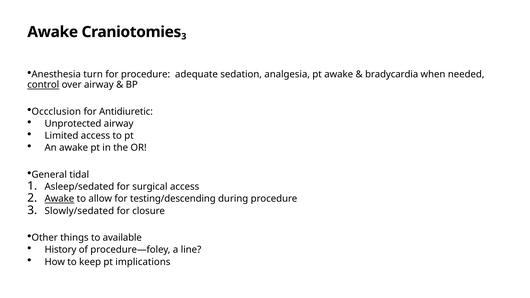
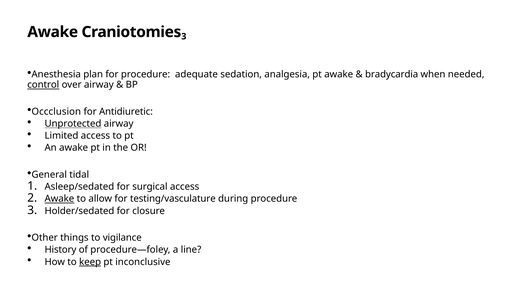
turn: turn -> plan
Unprotected underline: none -> present
testing/descending: testing/descending -> testing/vasculature
Slowly/sedated: Slowly/sedated -> Holder/sedated
available: available -> vigilance
keep underline: none -> present
implications: implications -> inconclusive
